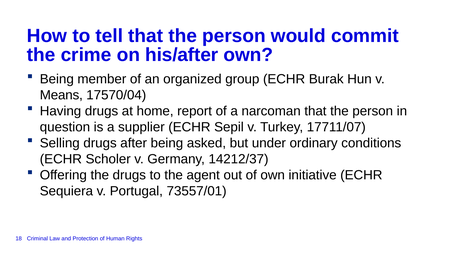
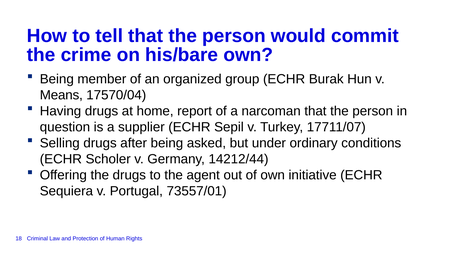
his/after: his/after -> his/bare
14212/37: 14212/37 -> 14212/44
